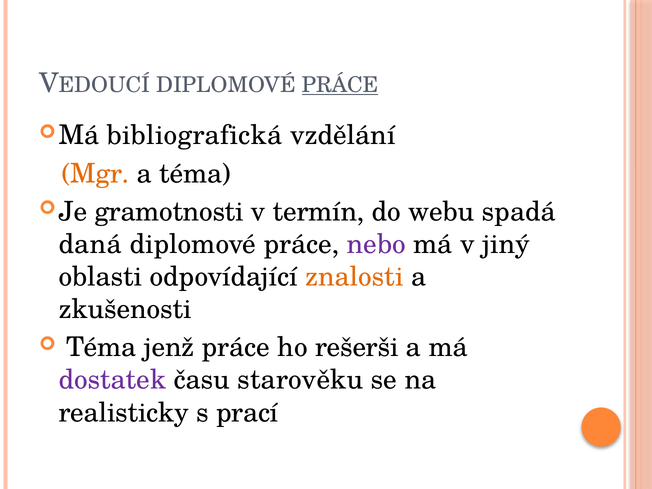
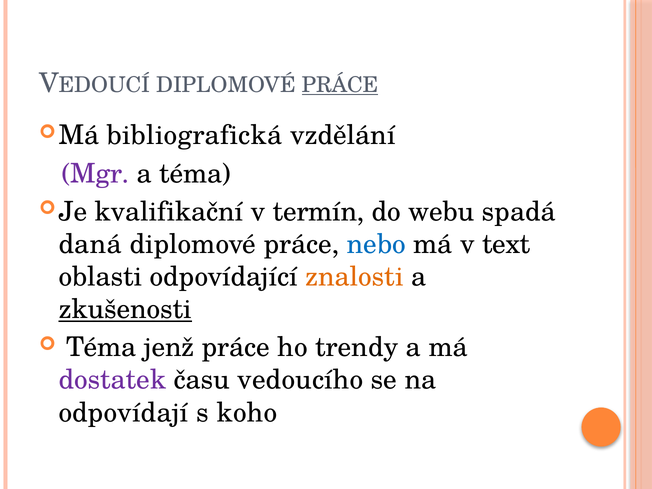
Mgr colour: orange -> purple
gramotnosti: gramotnosti -> kvalifikační
nebo colour: purple -> blue
jiný: jiný -> text
zkušenosti underline: none -> present
rešerši: rešerši -> trendy
starověku: starověku -> vedoucího
realisticky: realisticky -> odpovídají
prací: prací -> koho
